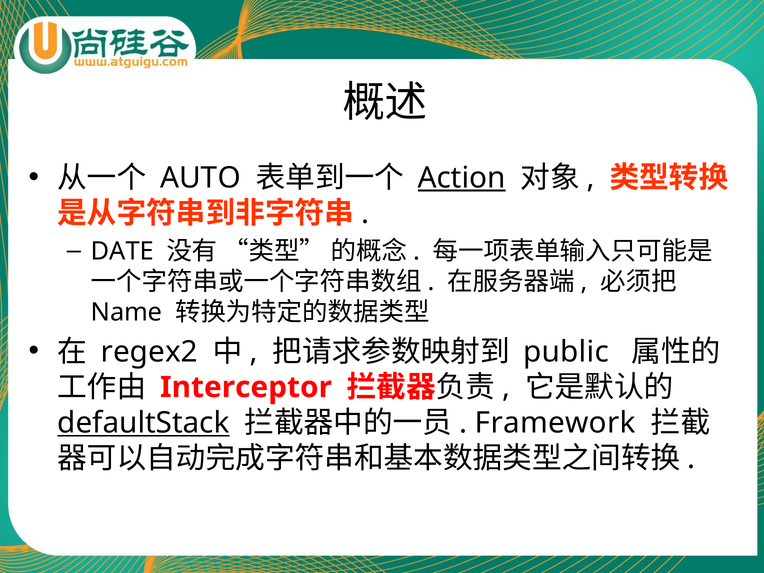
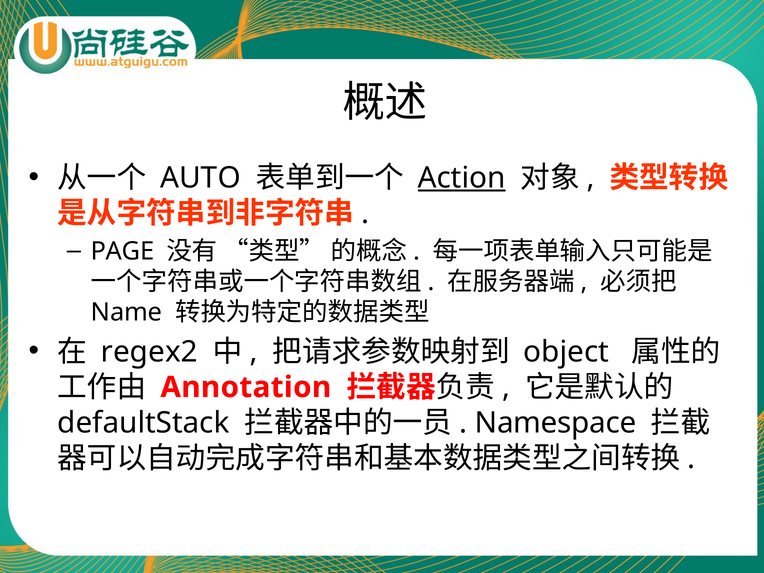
DATE: DATE -> PAGE
public: public -> object
Interceptor: Interceptor -> Annotation
defaultStack underline: present -> none
Framework: Framework -> Namespace
